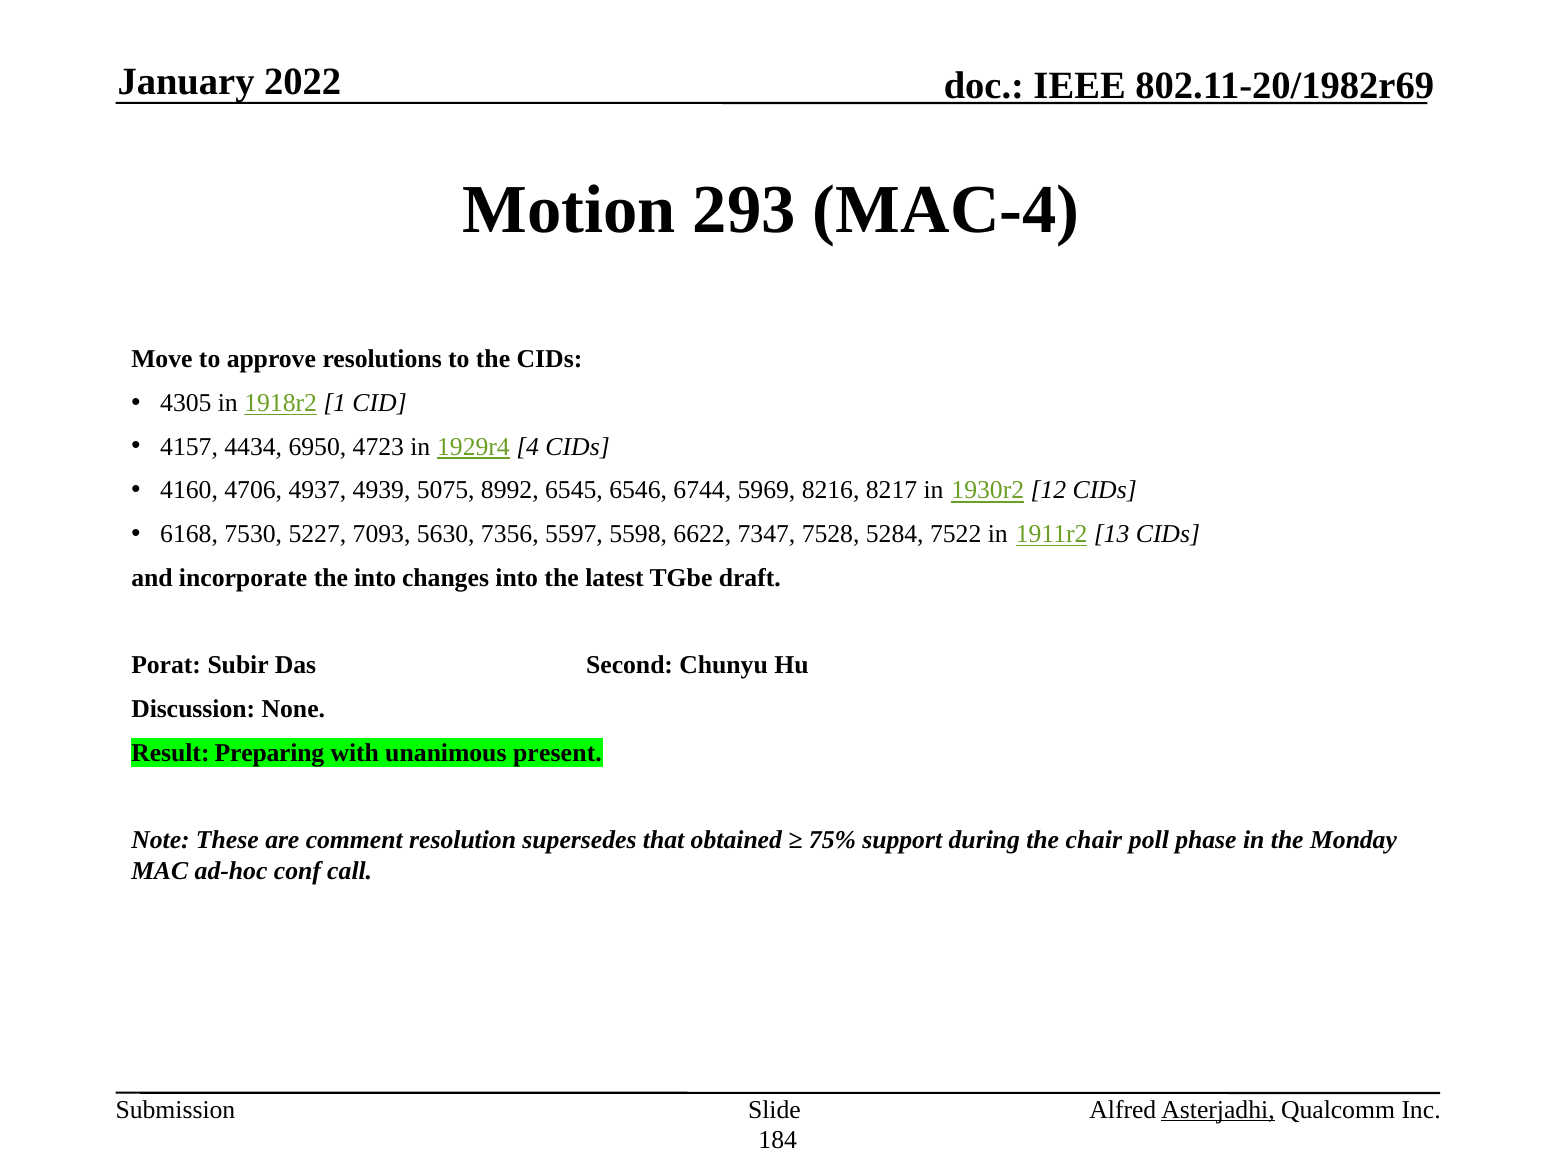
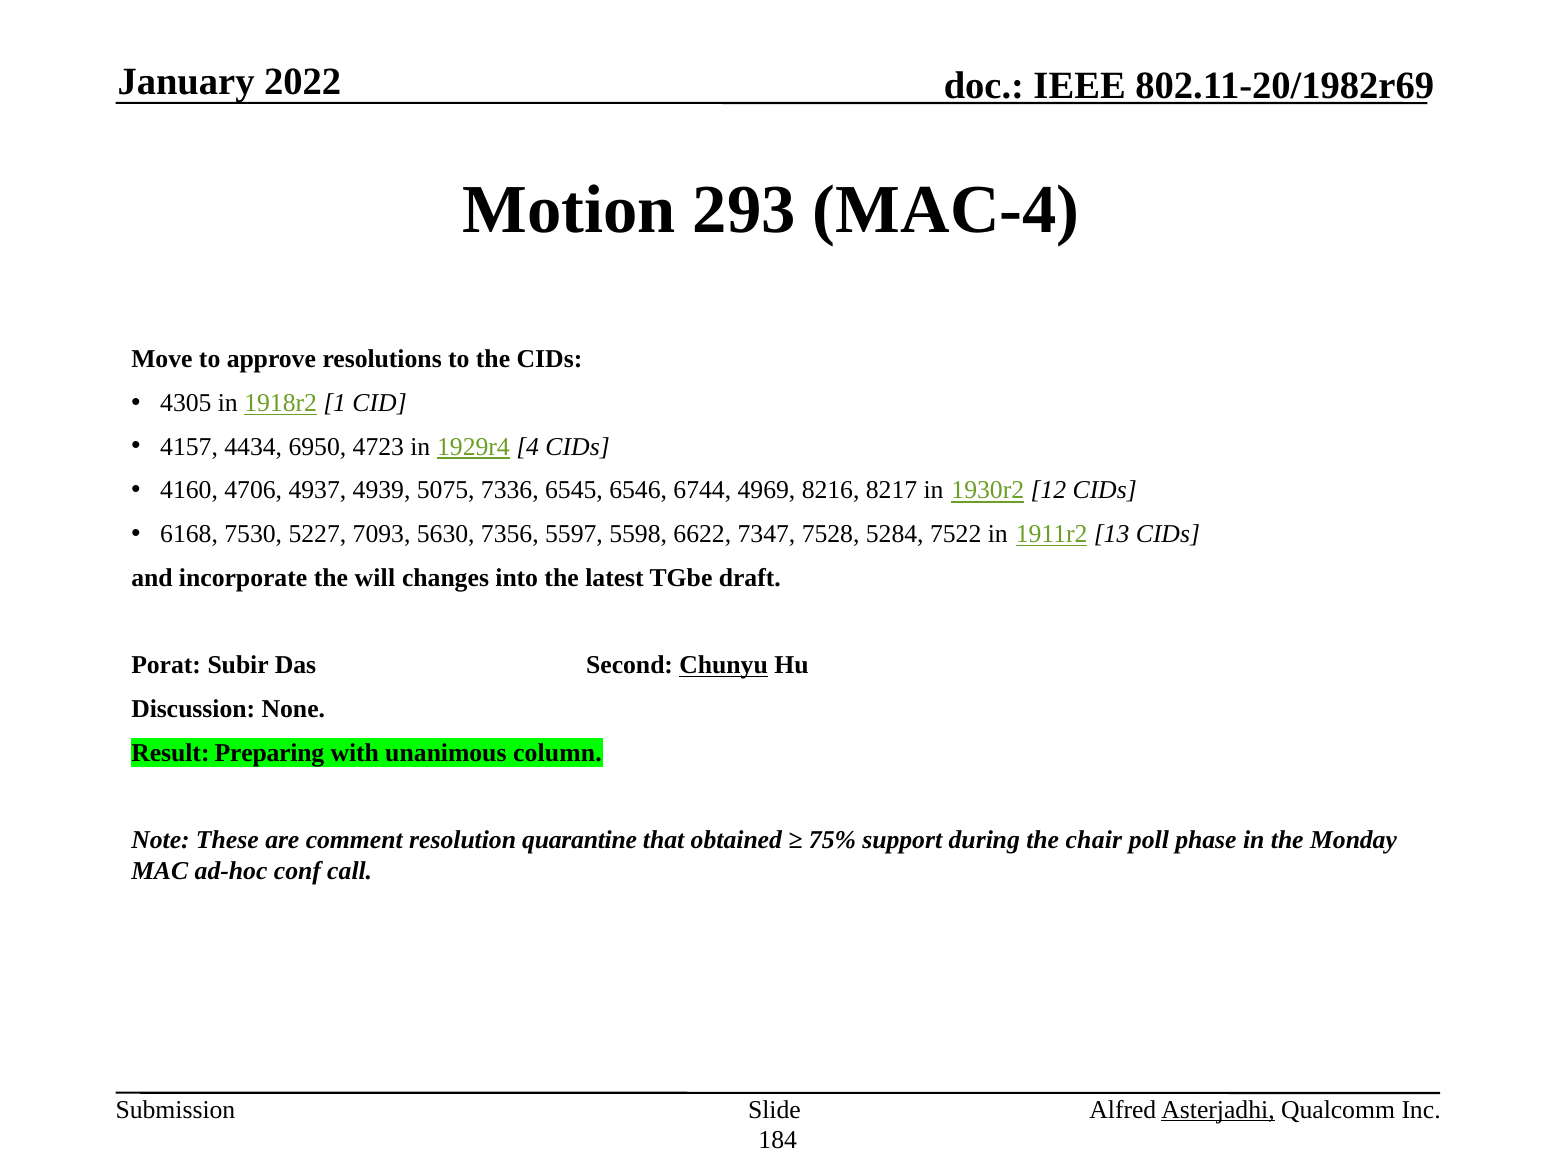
8992: 8992 -> 7336
5969: 5969 -> 4969
the into: into -> will
Chunyu underline: none -> present
present: present -> column
supersedes: supersedes -> quarantine
